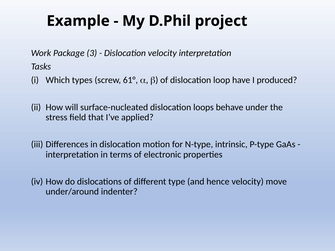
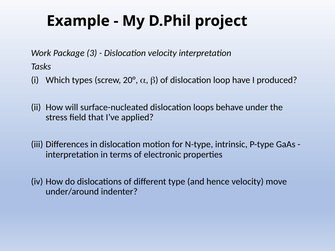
61°: 61° -> 20°
